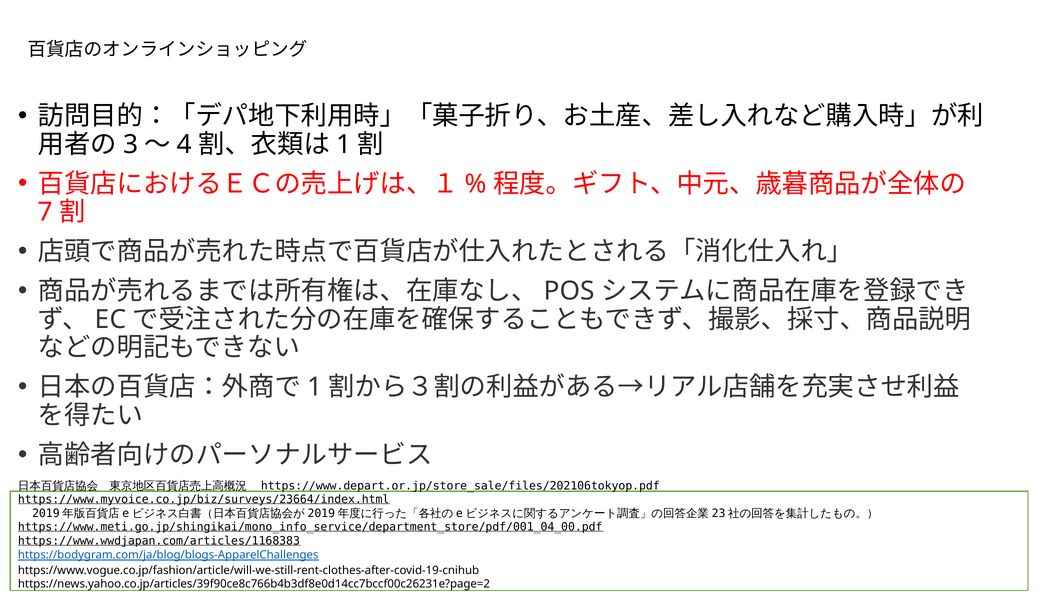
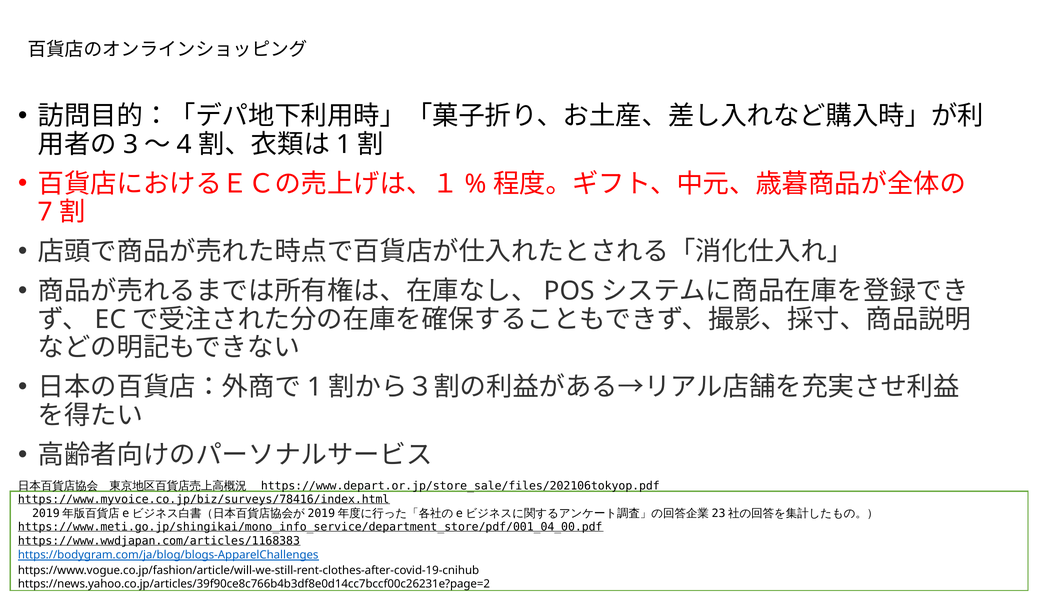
https://www.myvoice.co.jp/biz/surveys/23664/index.html: https://www.myvoice.co.jp/biz/surveys/23664/index.html -> https://www.myvoice.co.jp/biz/surveys/78416/index.html
